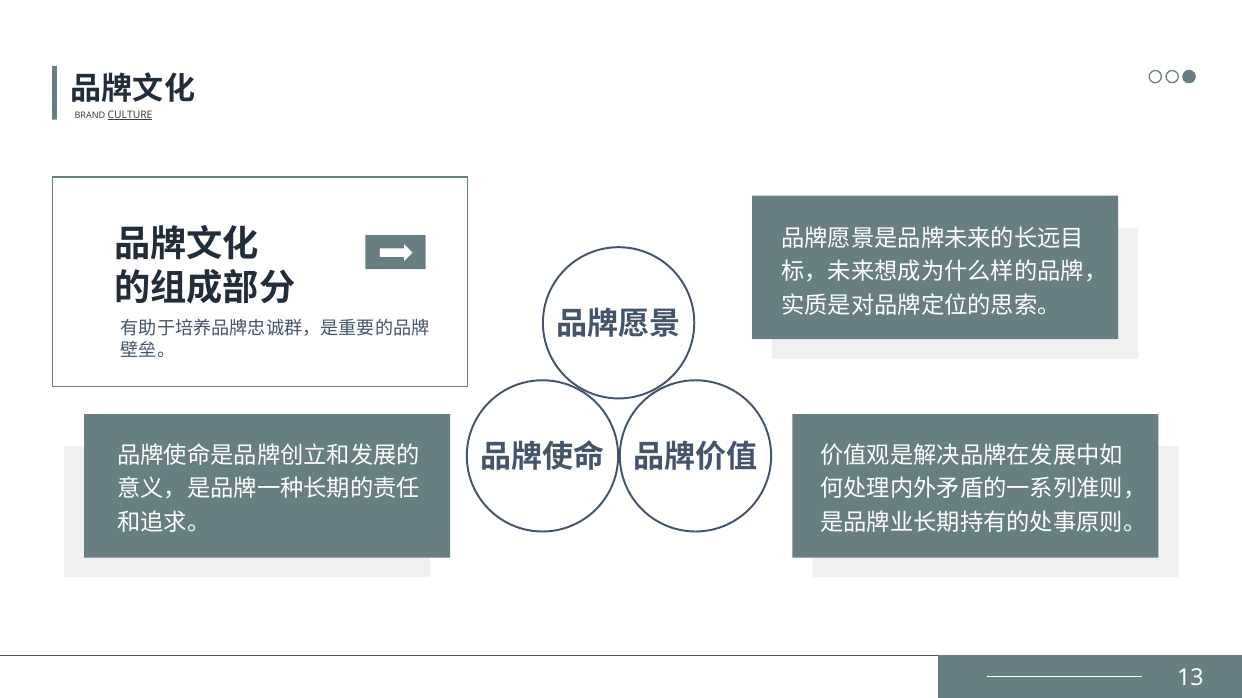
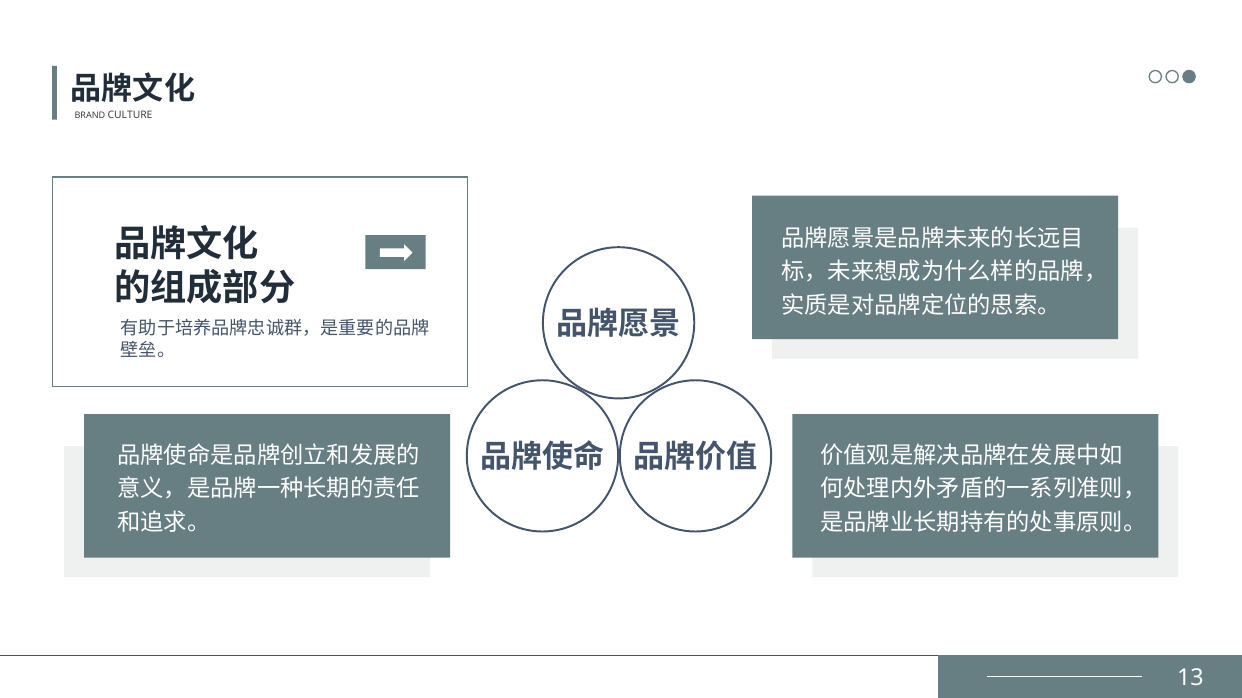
CULTURE underline: present -> none
